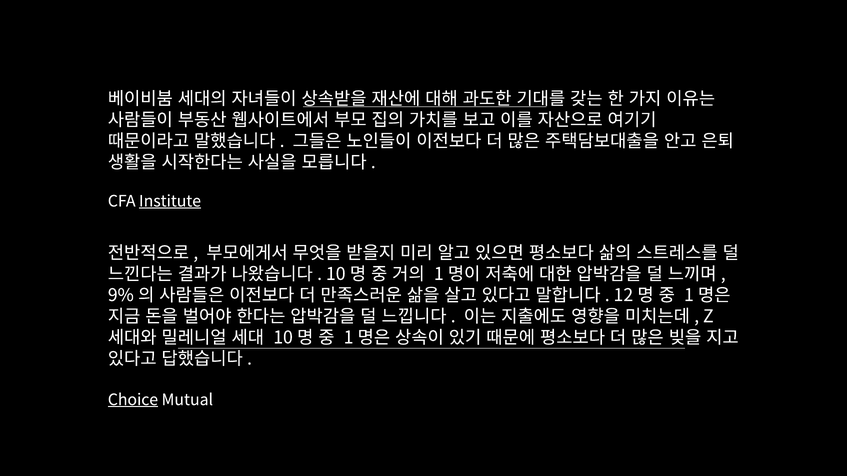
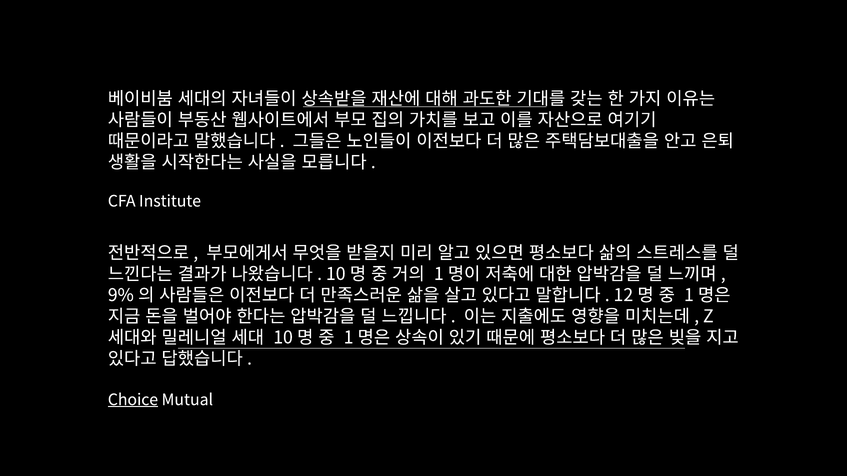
Institute underline: present -> none
